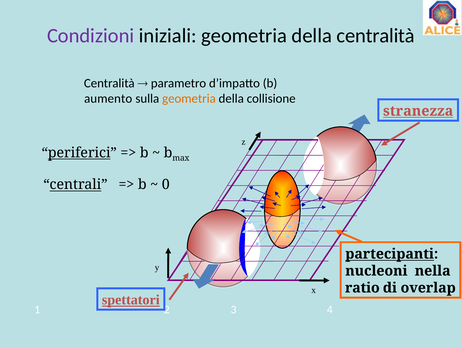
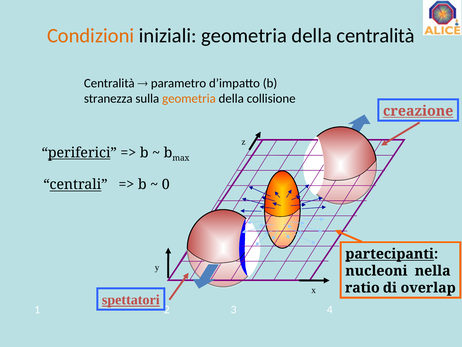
Condizioni colour: purple -> orange
aumento: aumento -> stranezza
stranezza: stranezza -> creazione
